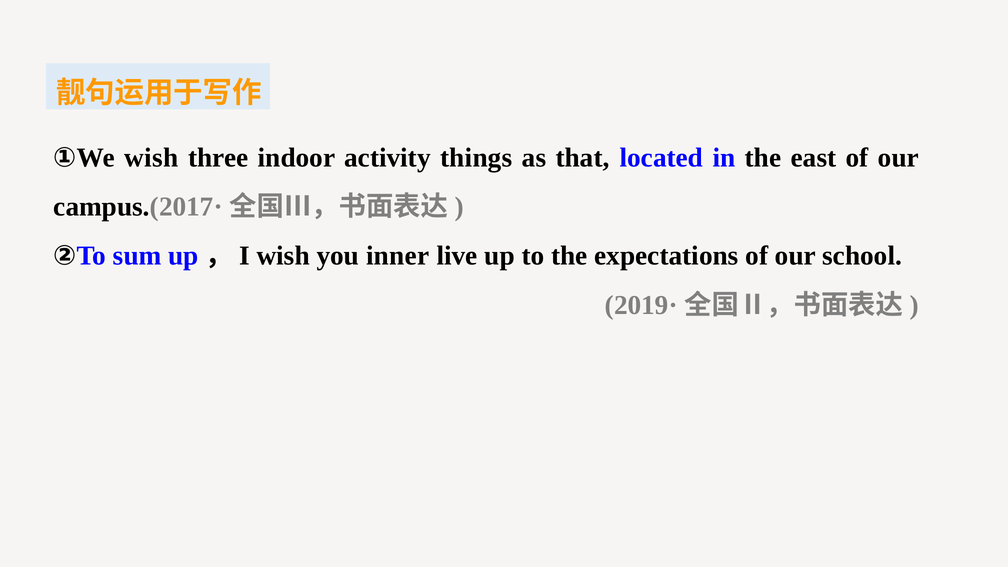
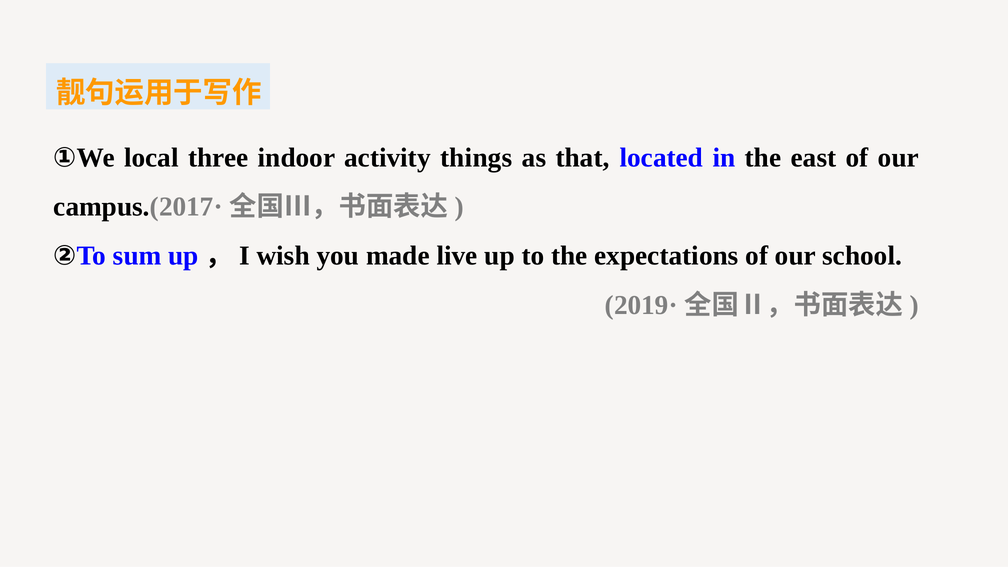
①We wish: wish -> local
inner: inner -> made
